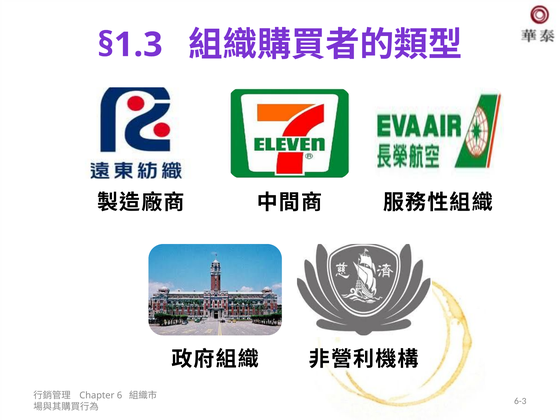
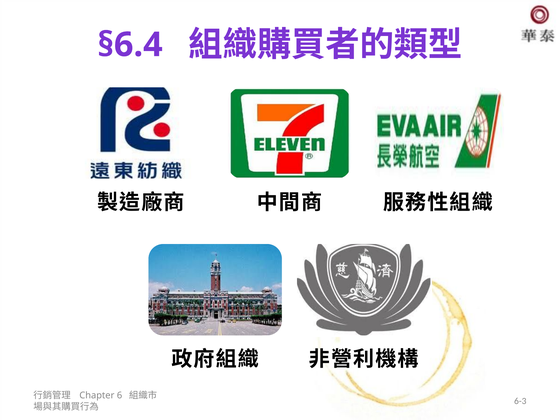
§1.3: §1.3 -> §6.4
